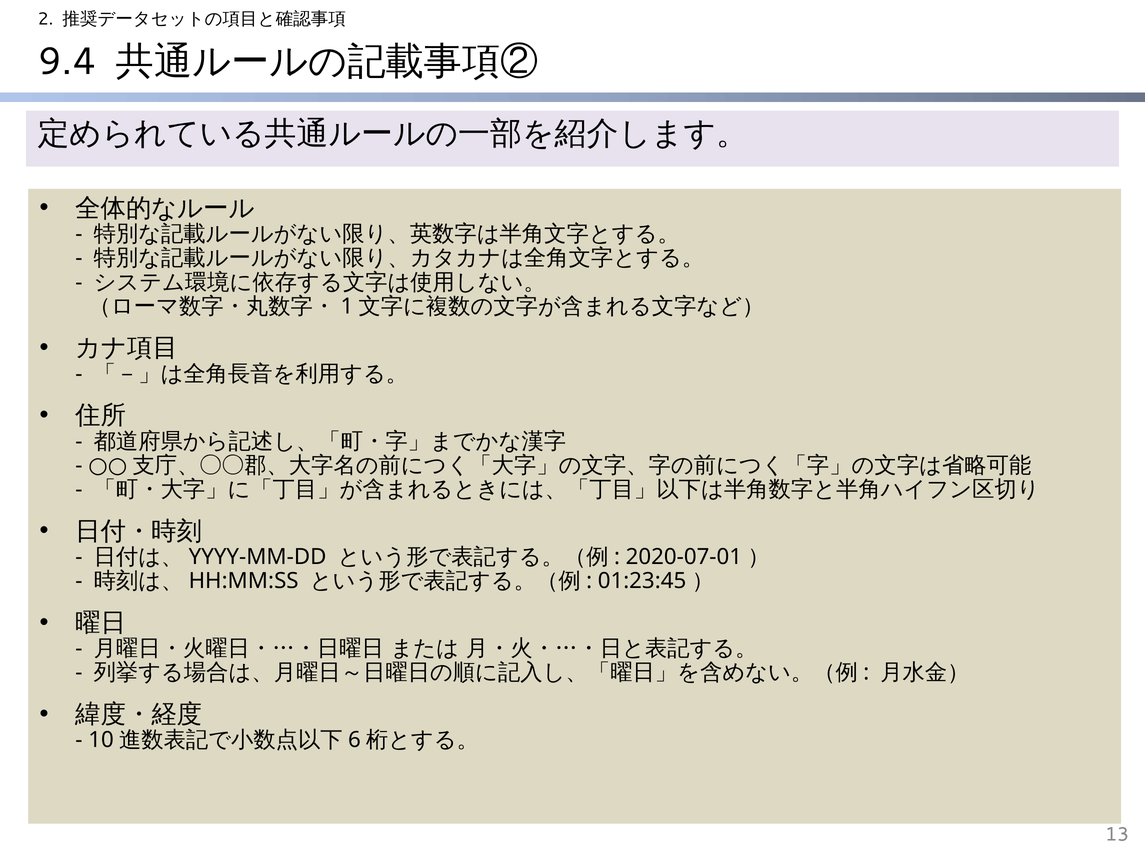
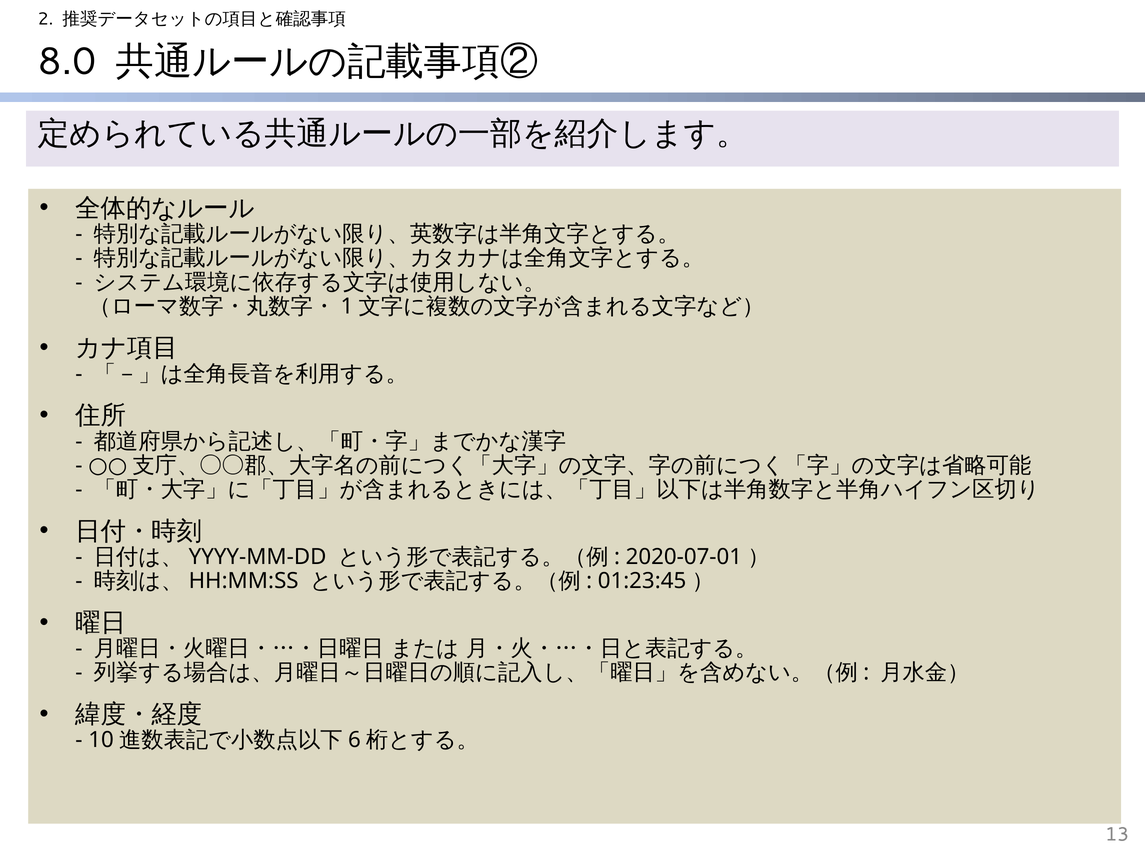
9.4: 9.4 -> 8.0
